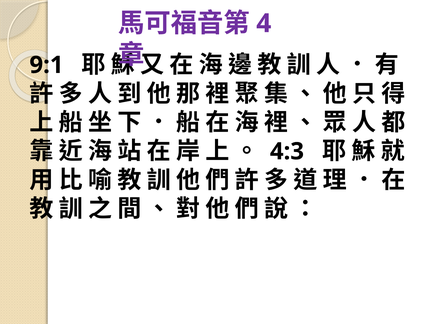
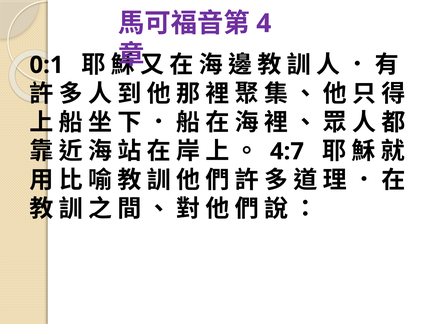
9:1: 9:1 -> 0:1
4:3: 4:3 -> 4:7
